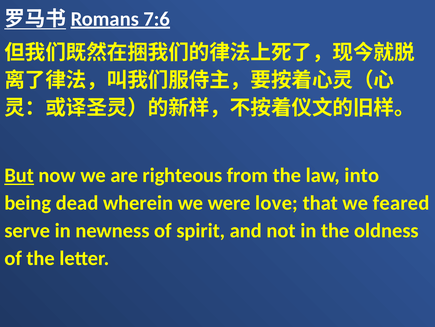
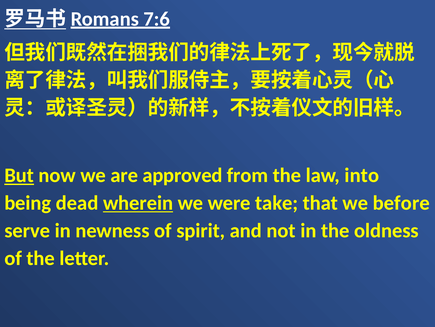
righteous: righteous -> approved
wherein underline: none -> present
love: love -> take
feared: feared -> before
